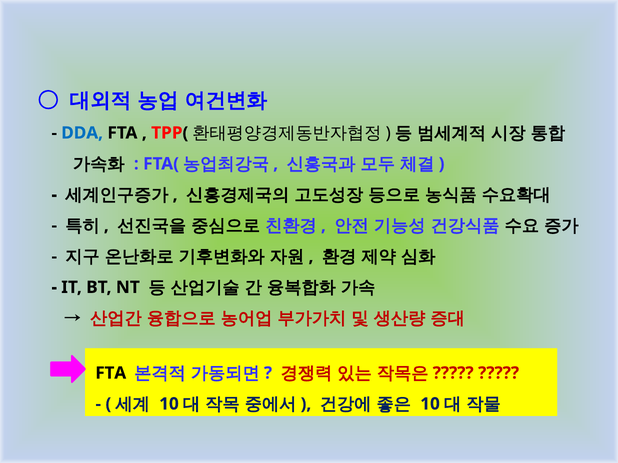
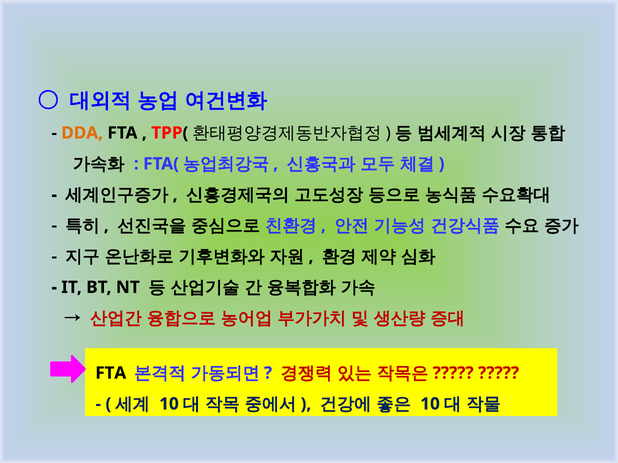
DDA colour: blue -> orange
